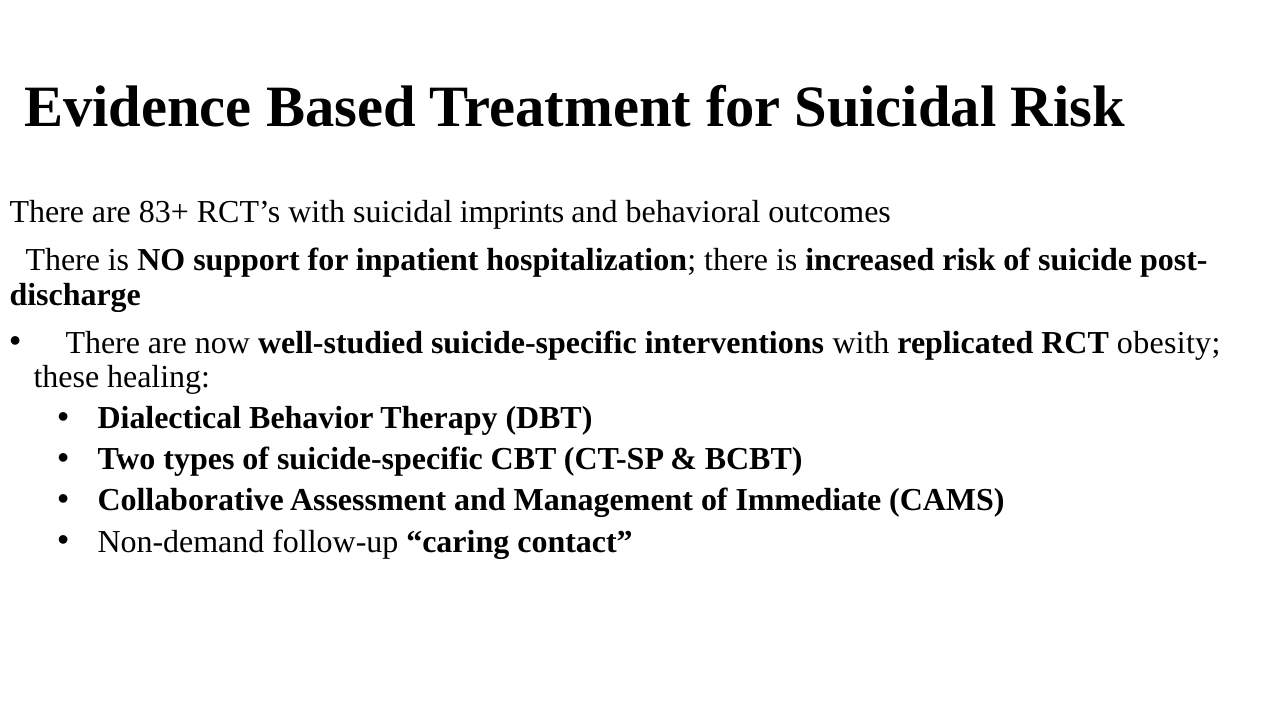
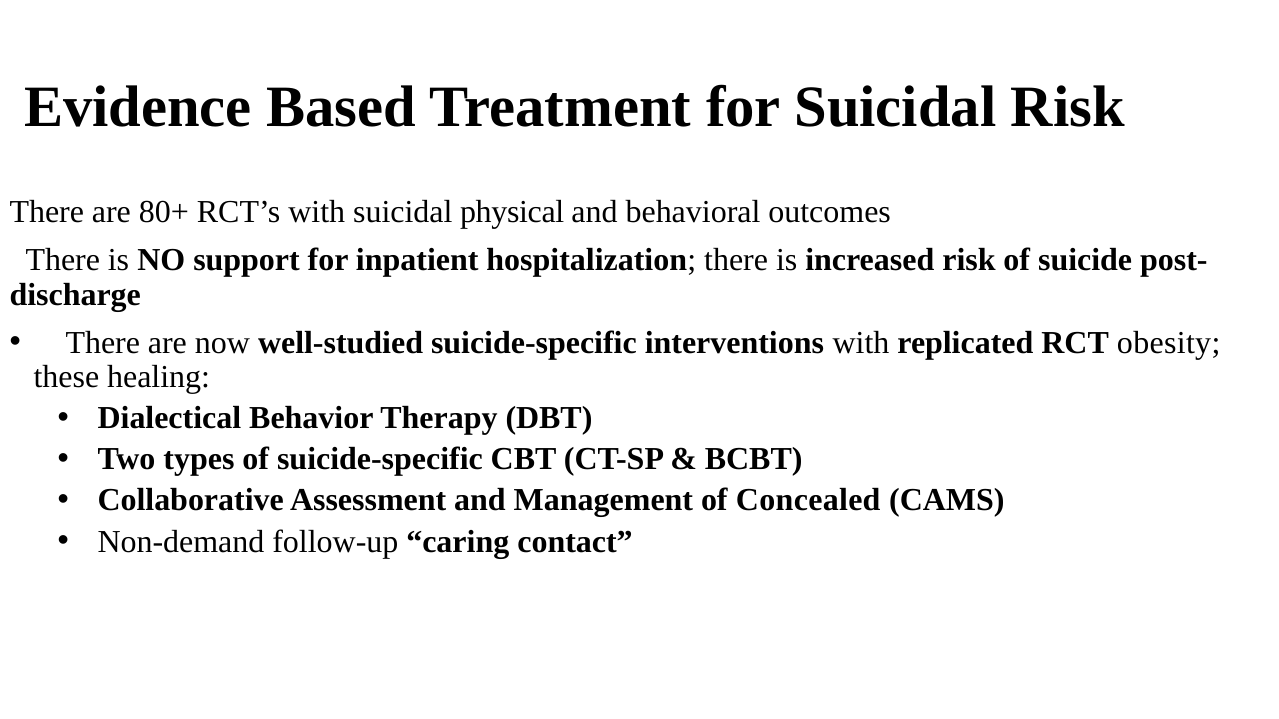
83+: 83+ -> 80+
imprints: imprints -> physical
Immediate: Immediate -> Concealed
